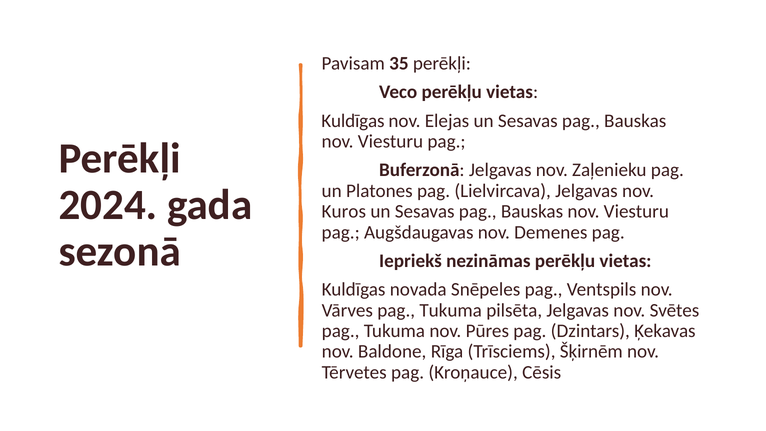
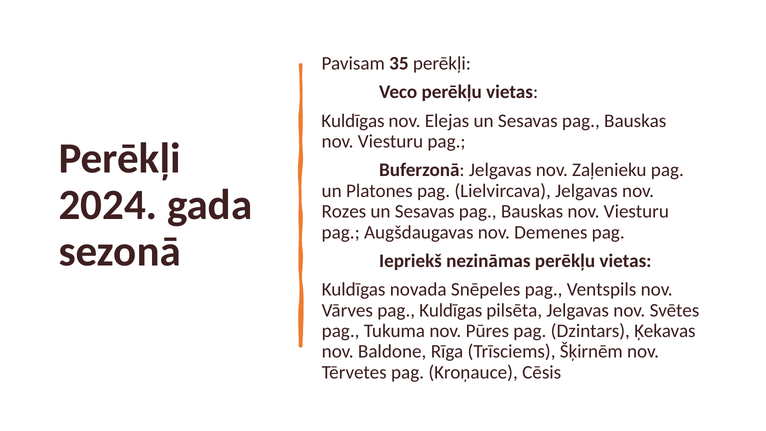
Kuros: Kuros -> Rozes
Vārves pag Tukuma: Tukuma -> Kuldīgas
